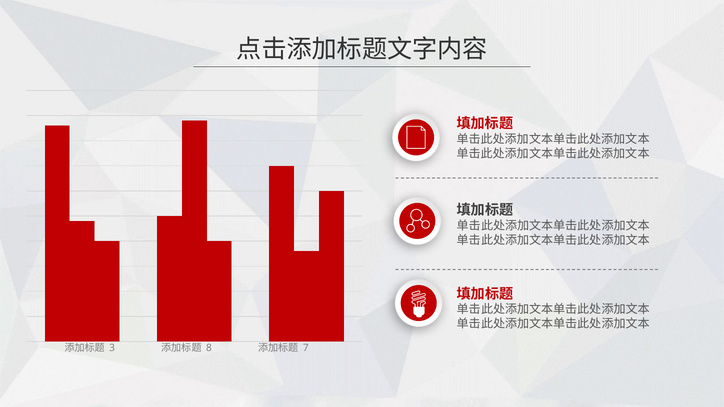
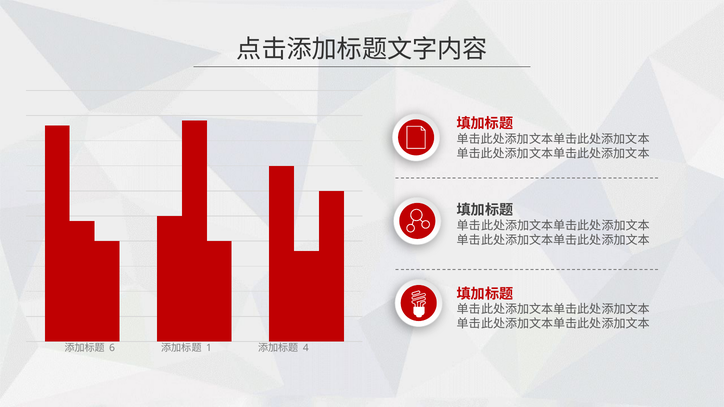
3: 3 -> 6
8: 8 -> 1
7: 7 -> 4
